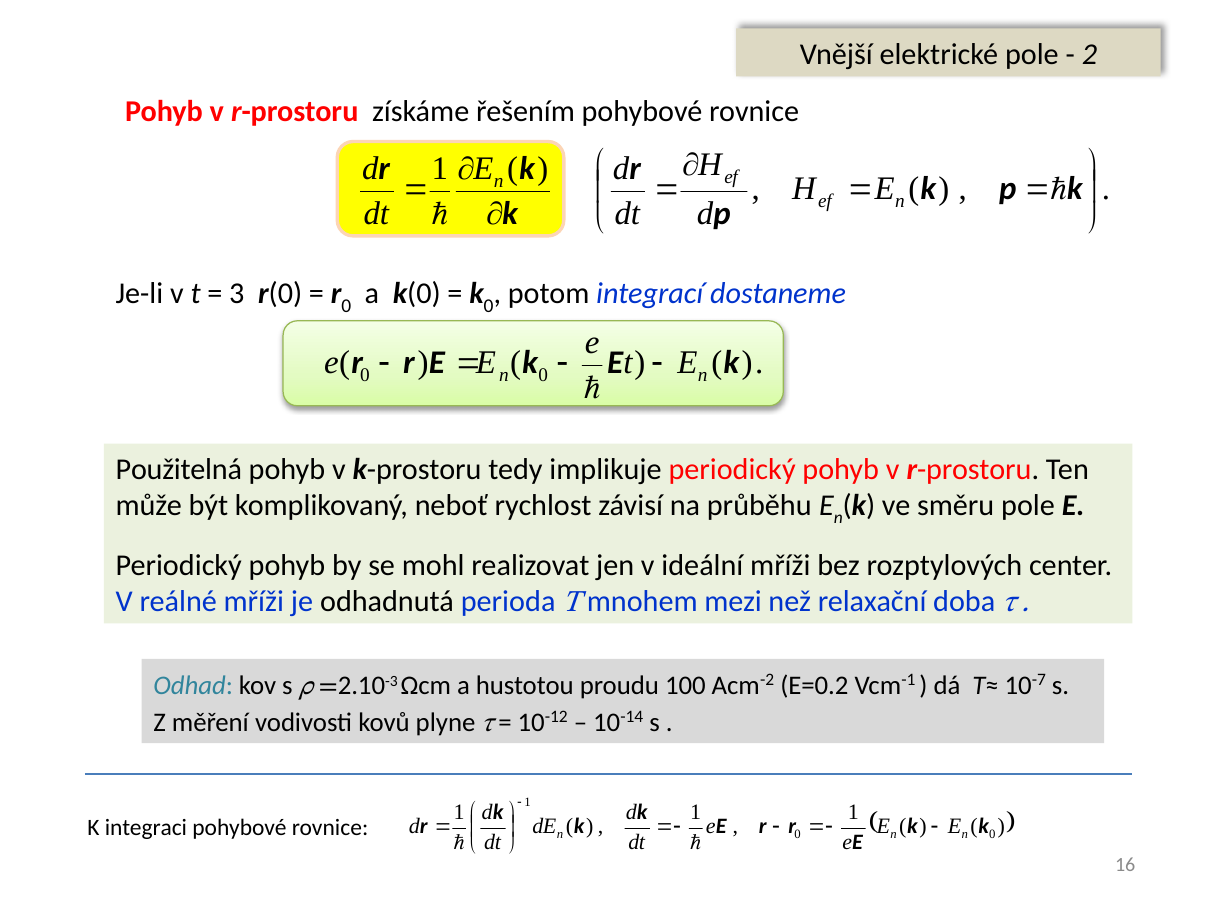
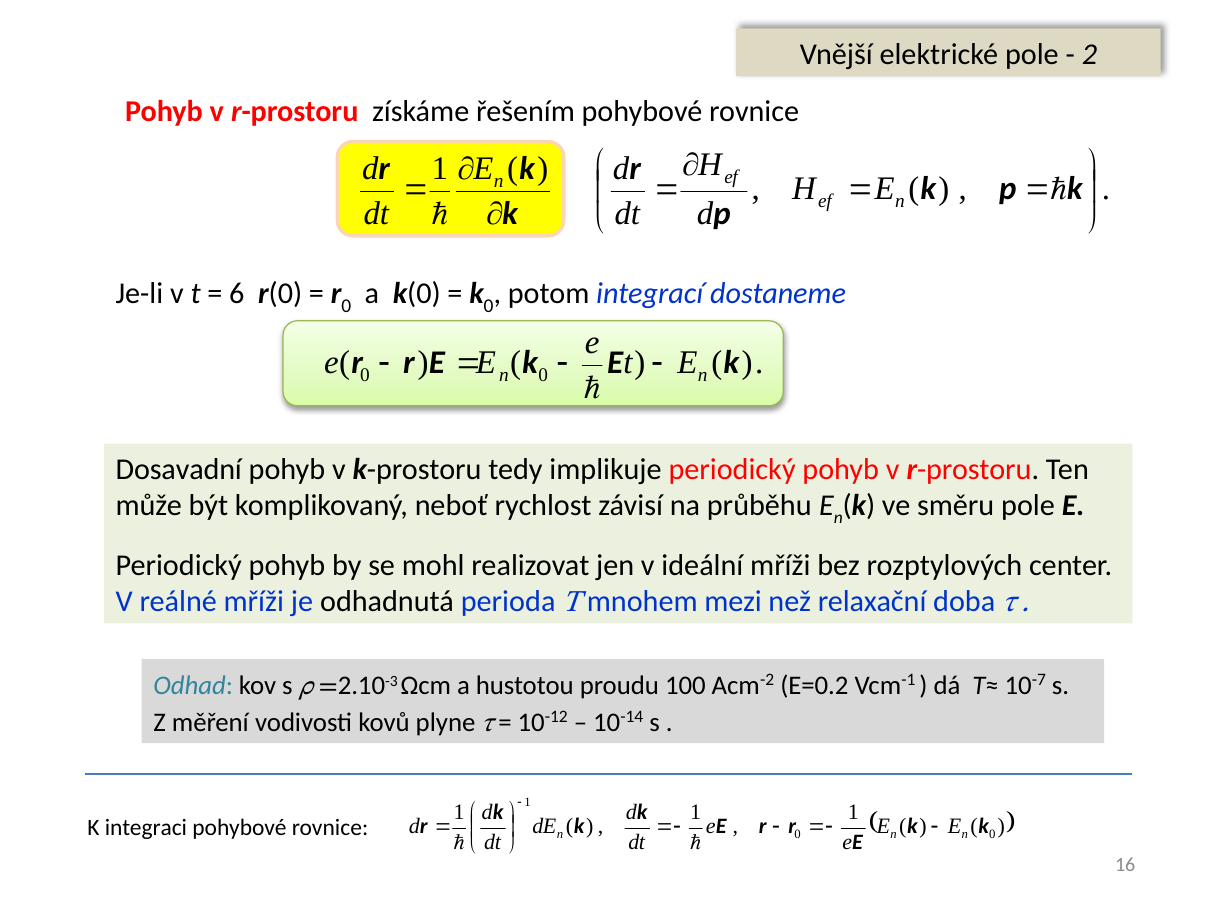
3: 3 -> 6
Použitelná: Použitelná -> Dosavadní
